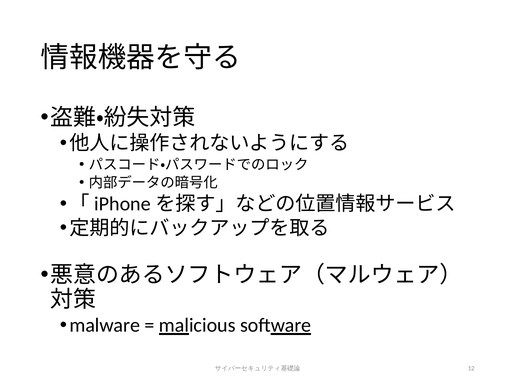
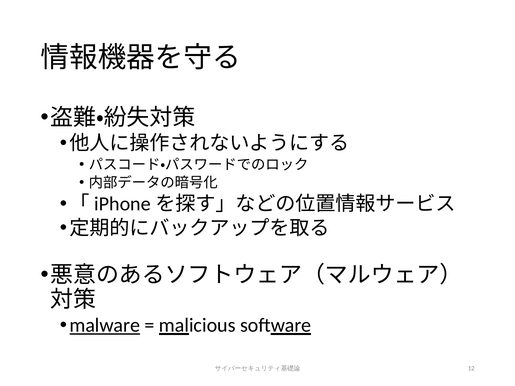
malware underline: none -> present
